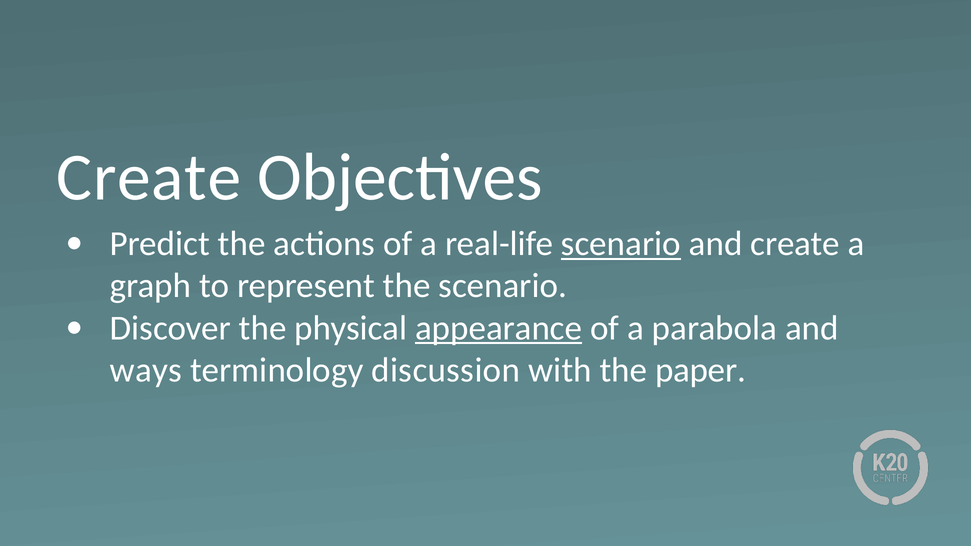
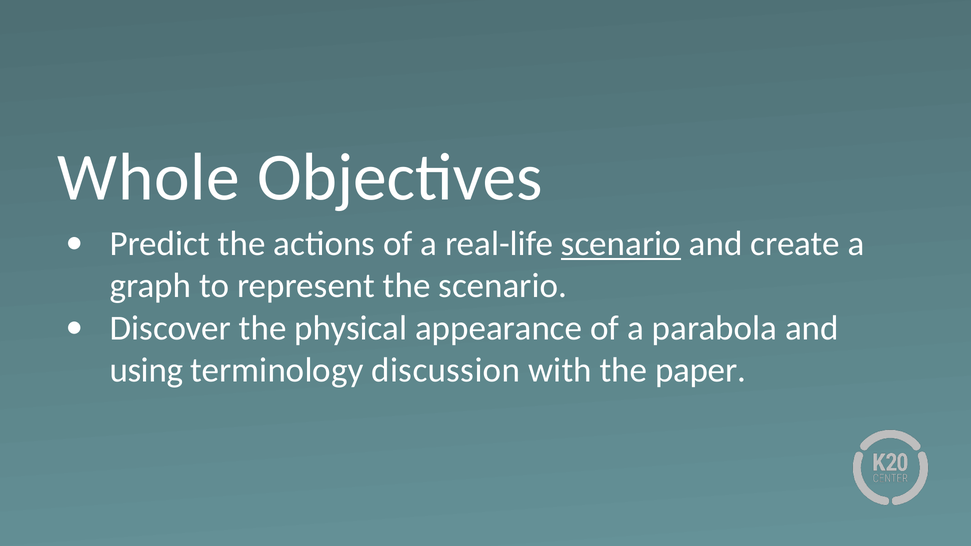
Create at (149, 178): Create -> Whole
appearance underline: present -> none
ways: ways -> using
